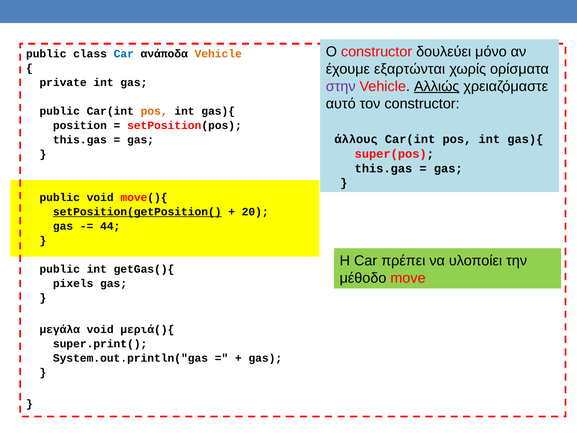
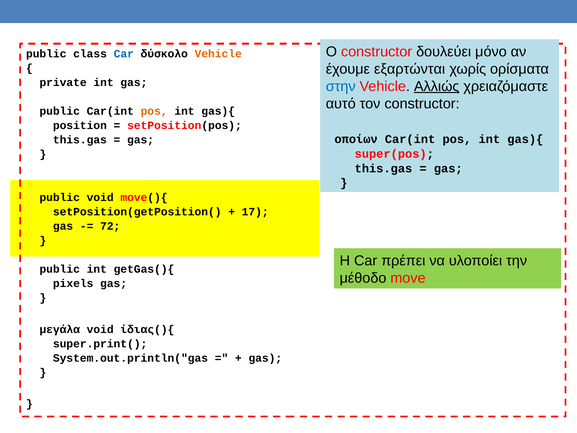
ανάποδα: ανάποδα -> δύσκολο
στην colour: purple -> blue
άλλους: άλλους -> οποίων
setPosition(getPosition( underline: present -> none
20: 20 -> 17
44: 44 -> 72
μεριά(){: μεριά(){ -> ίδιας(){
